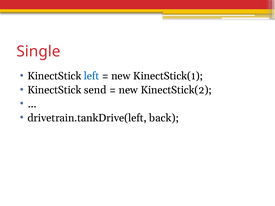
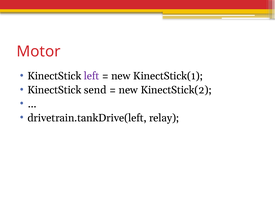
Single: Single -> Motor
left colour: blue -> purple
back: back -> relay
